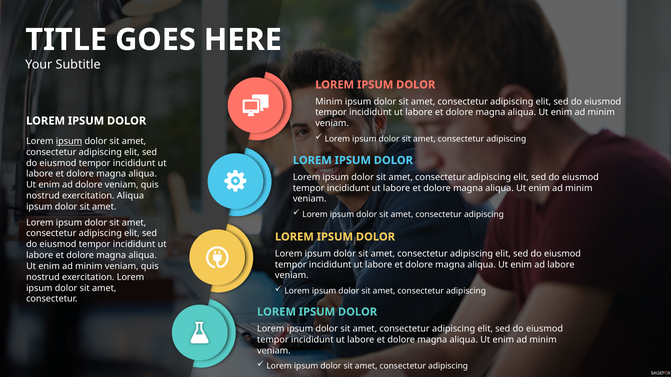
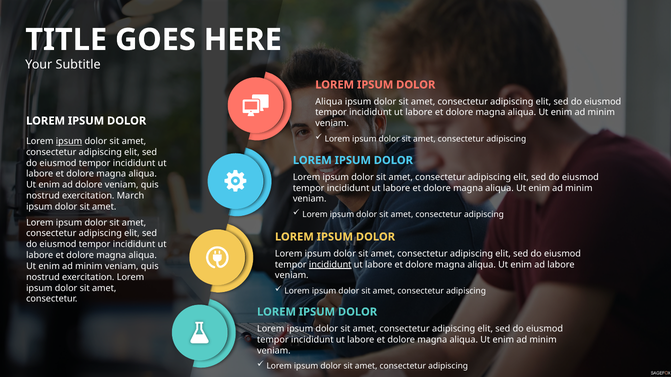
Minim at (329, 102): Minim -> Aliqua
exercitation Aliqua: Aliqua -> March
incididunt at (330, 265) underline: none -> present
